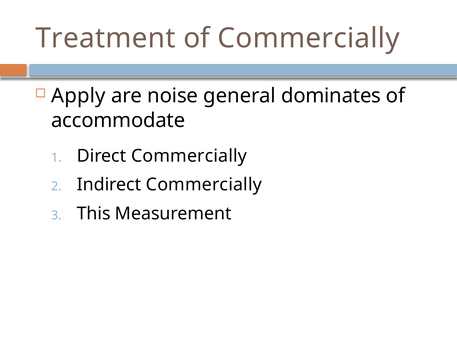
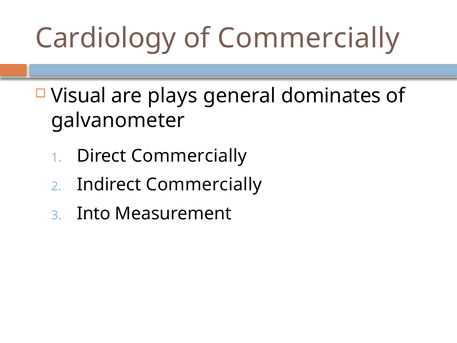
Treatment: Treatment -> Cardiology
Apply: Apply -> Visual
noise: noise -> plays
accommodate: accommodate -> galvanometer
This: This -> Into
